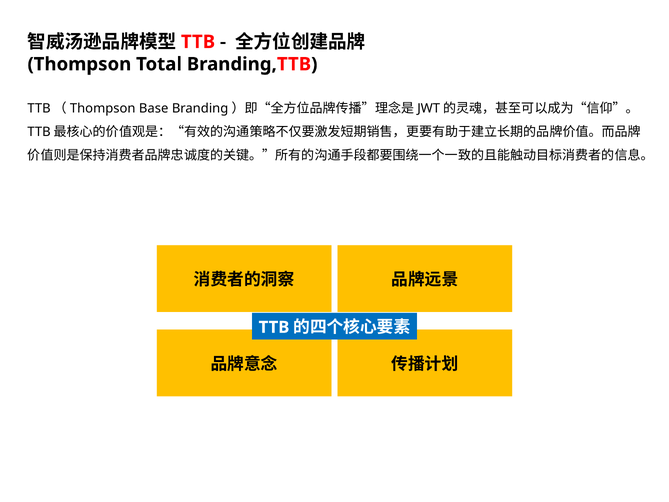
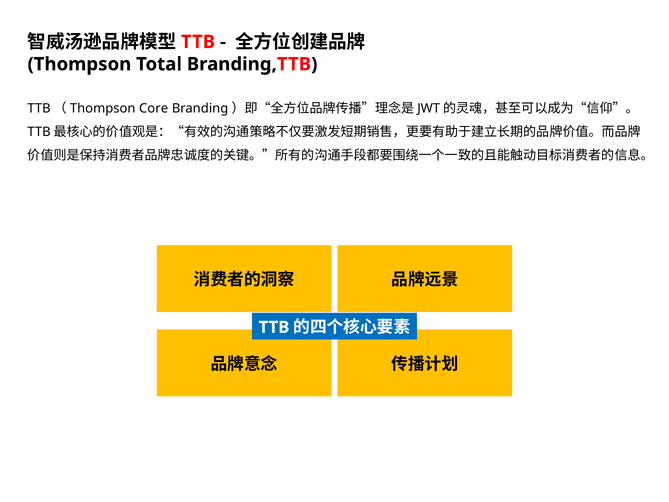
Base: Base -> Core
